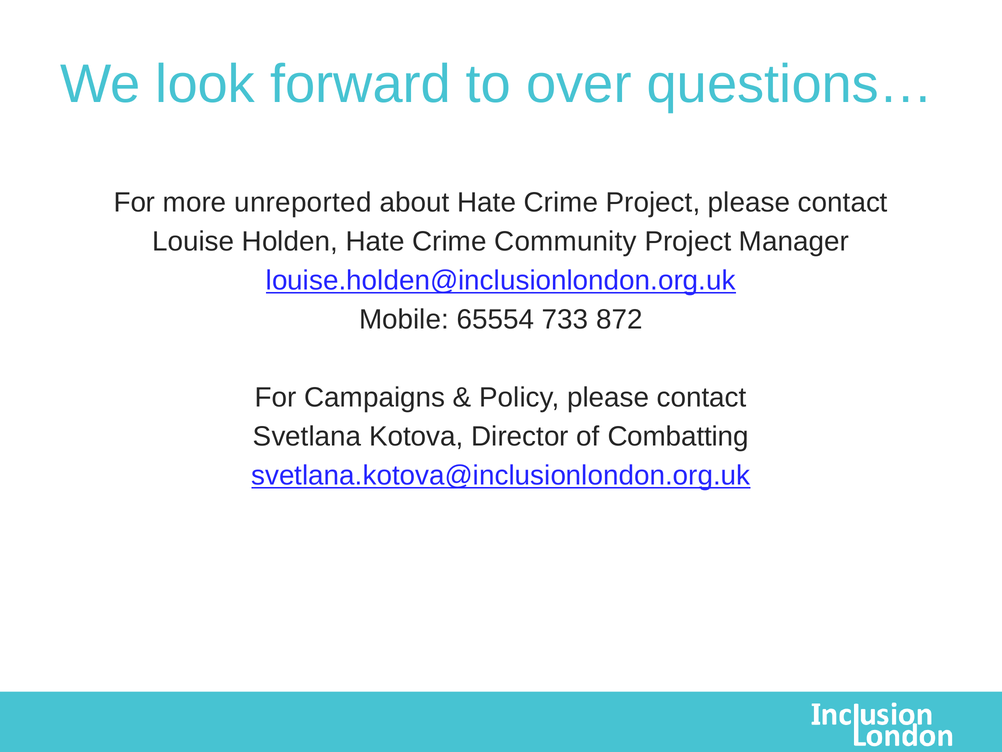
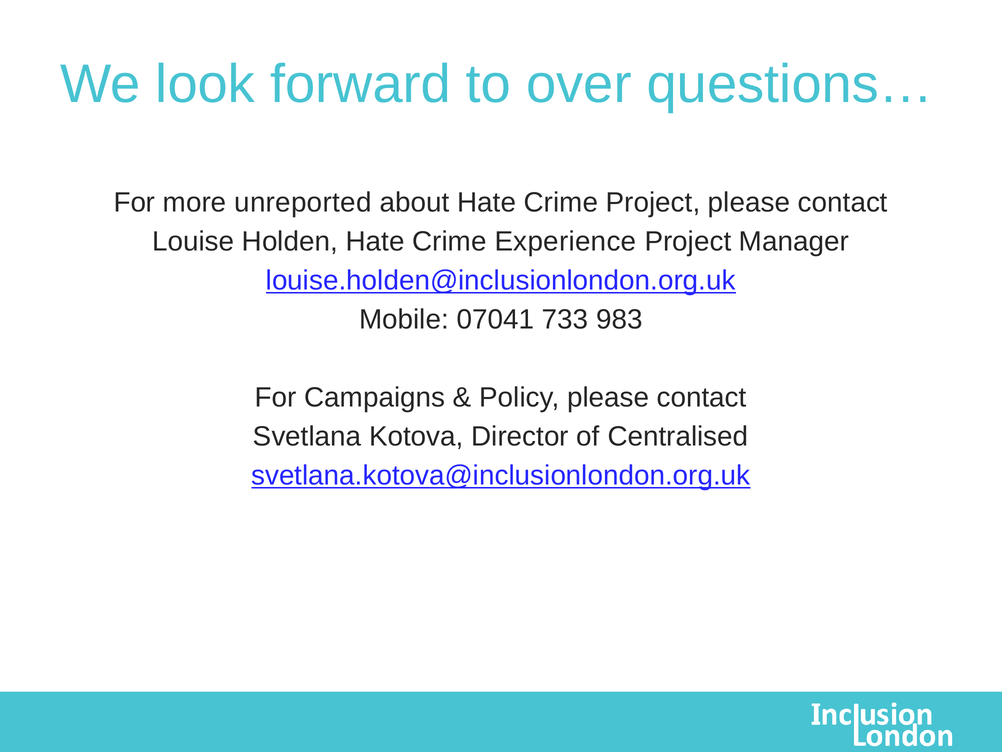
Community: Community -> Experience
65554: 65554 -> 07041
872: 872 -> 983
Combatting: Combatting -> Centralised
